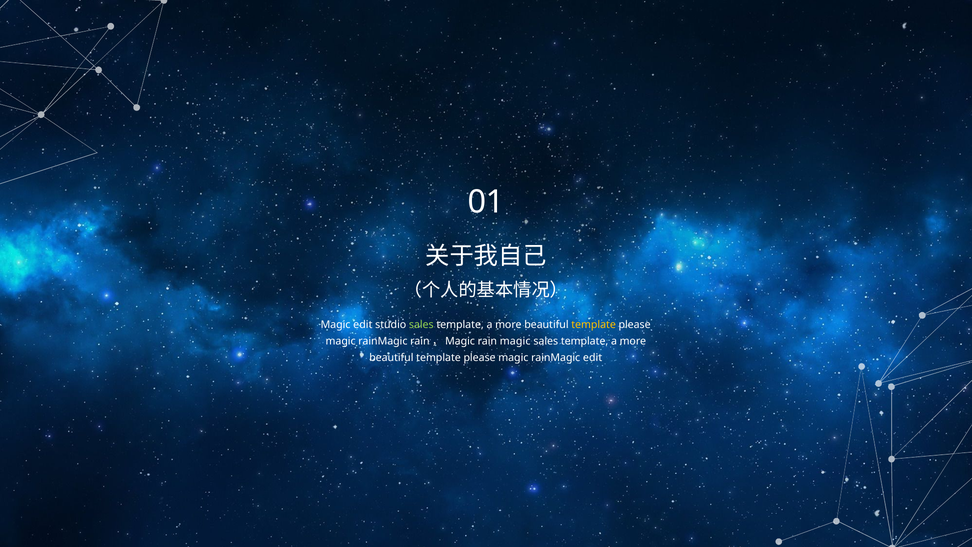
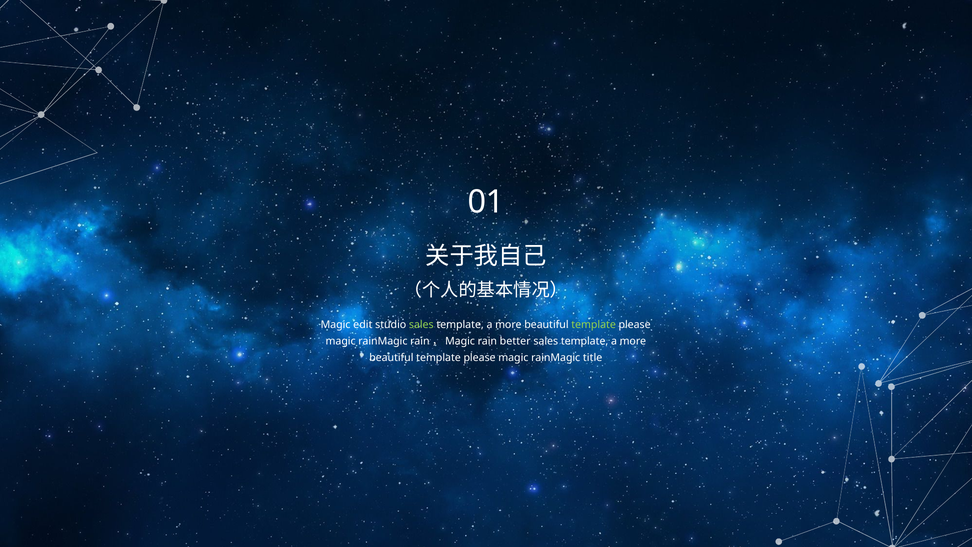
template at (594, 324) colour: yellow -> light green
rain magic: magic -> better
rainMagic edit: edit -> title
